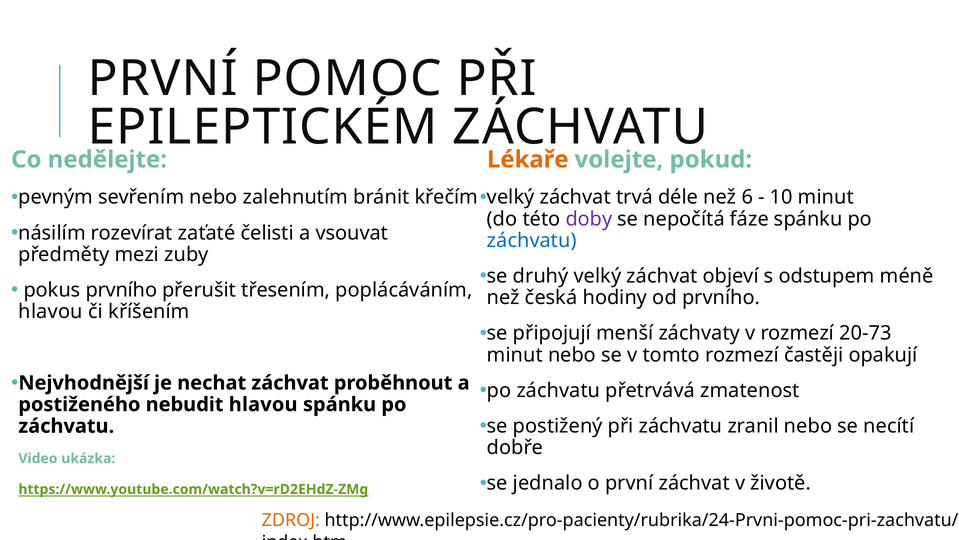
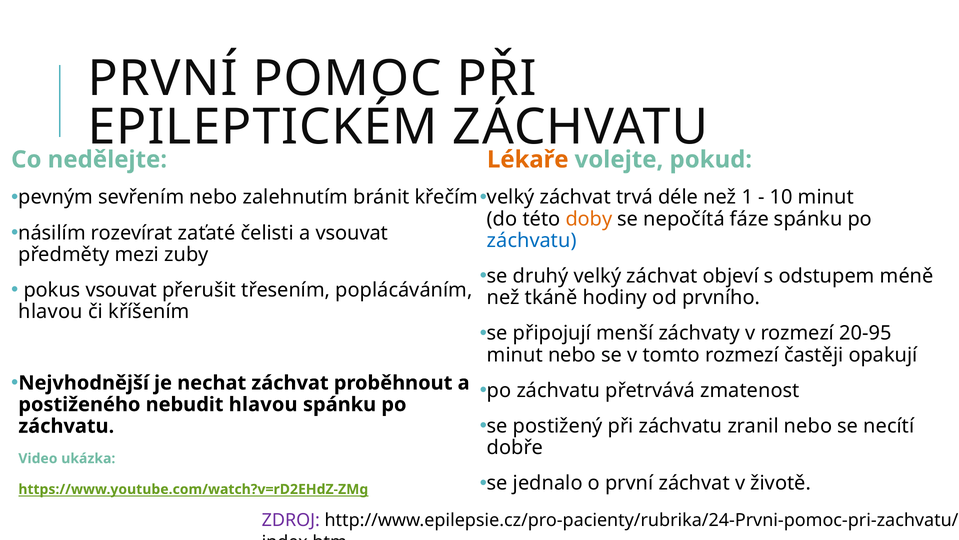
6: 6 -> 1
doby colour: purple -> orange
pokus prvního: prvního -> vsouvat
česká: česká -> tkáně
20-73: 20-73 -> 20-95
ZDROJ colour: orange -> purple
